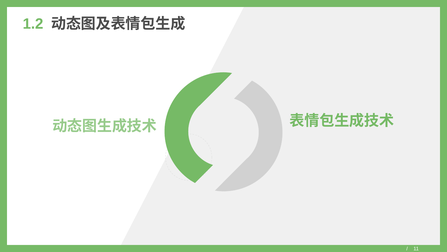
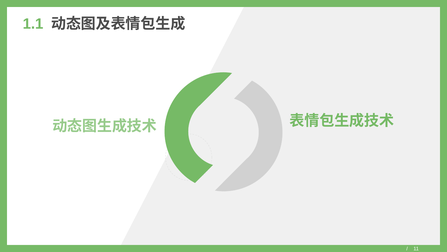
1.2: 1.2 -> 1.1
